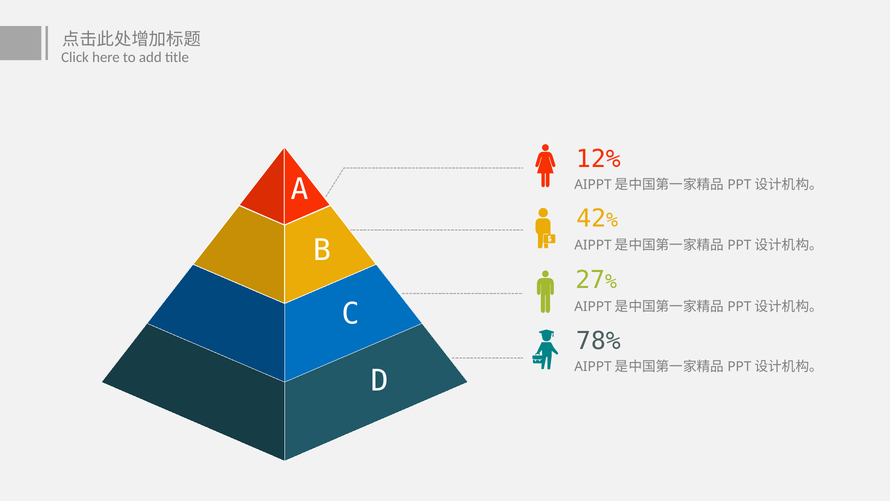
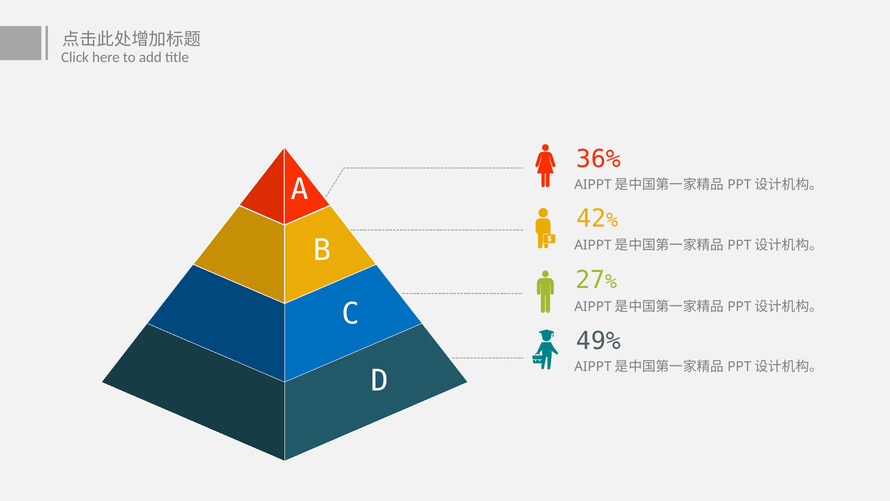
12%: 12% -> 36%
78%: 78% -> 49%
